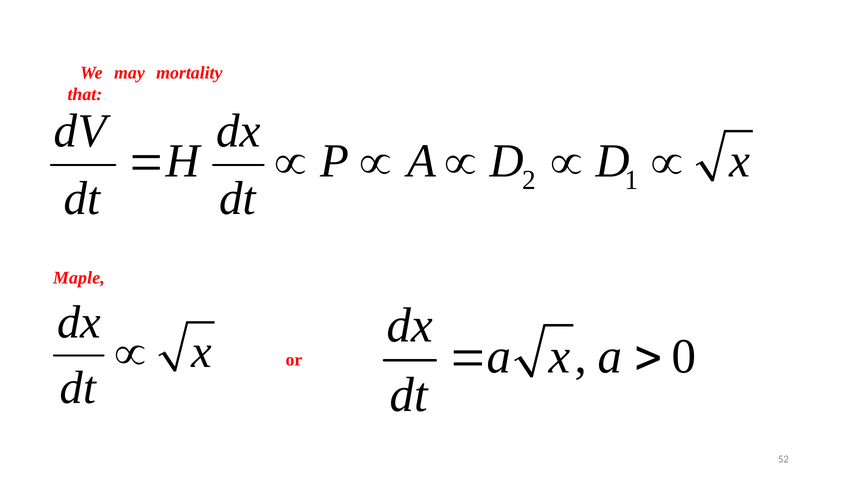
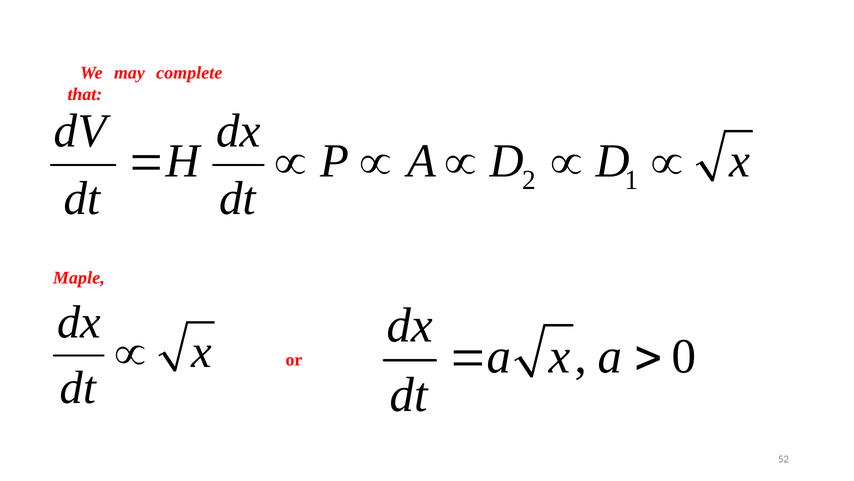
mortality: mortality -> complete
